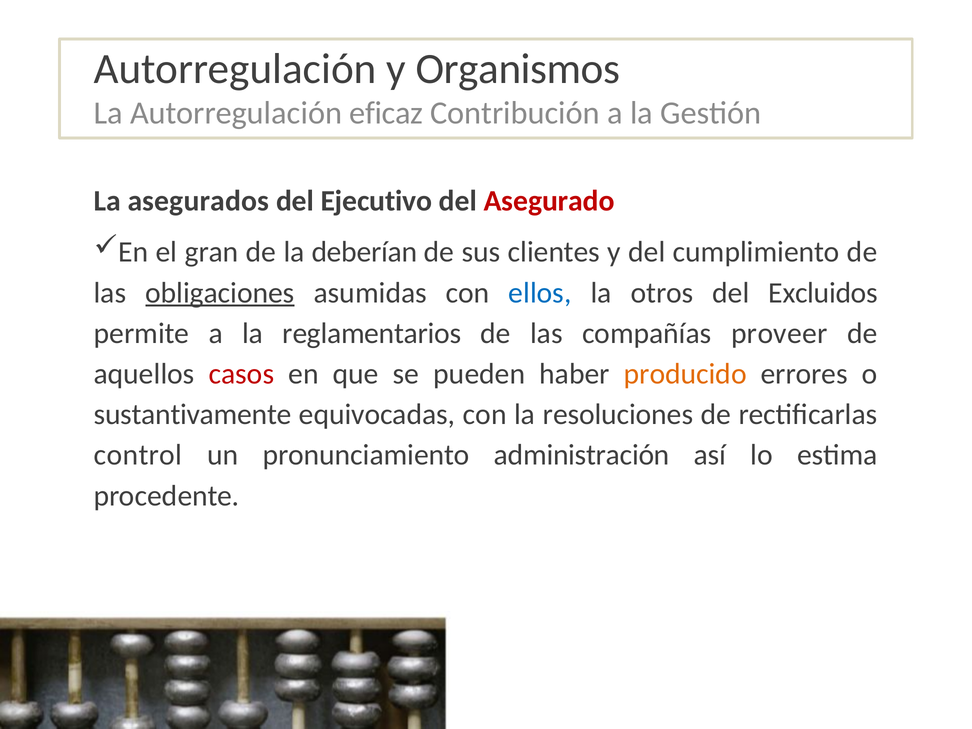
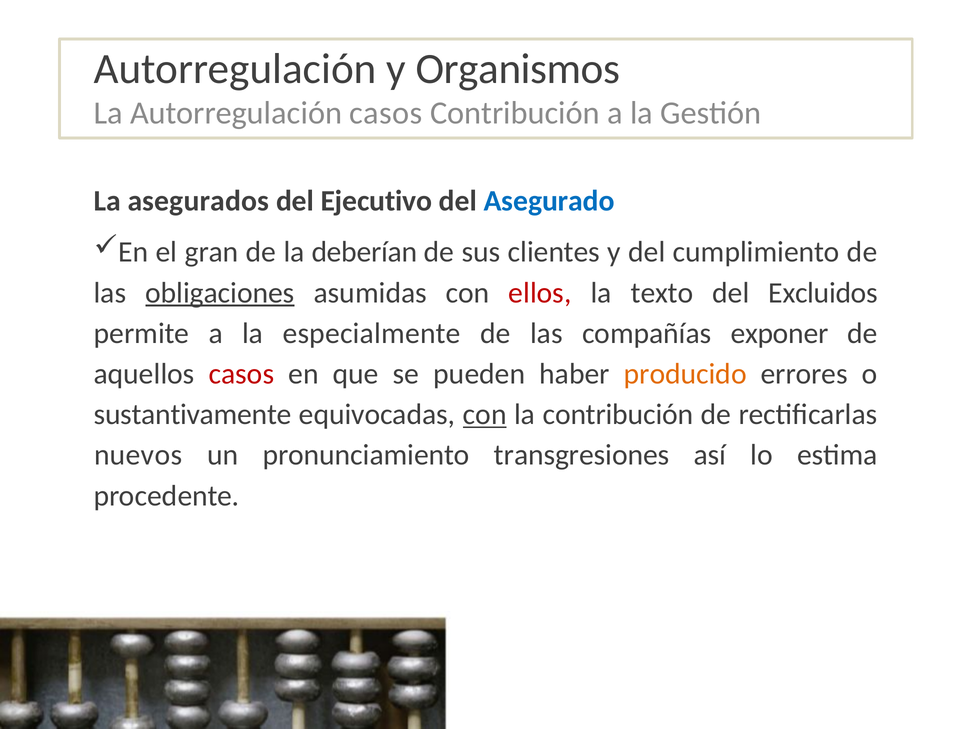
Autorregulación eficaz: eficaz -> casos
Asegurado colour: red -> blue
ellos colour: blue -> red
otros: otros -> texto
reglamentarios: reglamentarios -> especialmente
proveer: proveer -> exponer
con at (485, 415) underline: none -> present
la resoluciones: resoluciones -> contribución
control: control -> nuevos
administración: administración -> transgresiones
